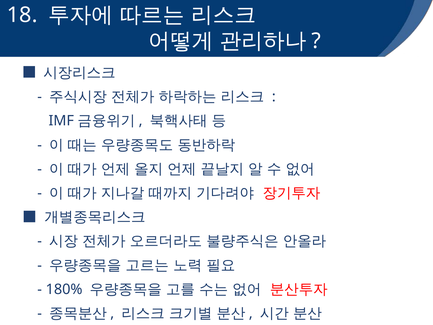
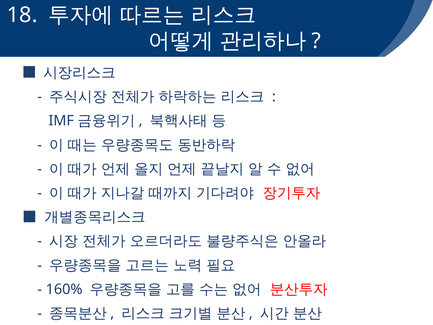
180%: 180% -> 160%
